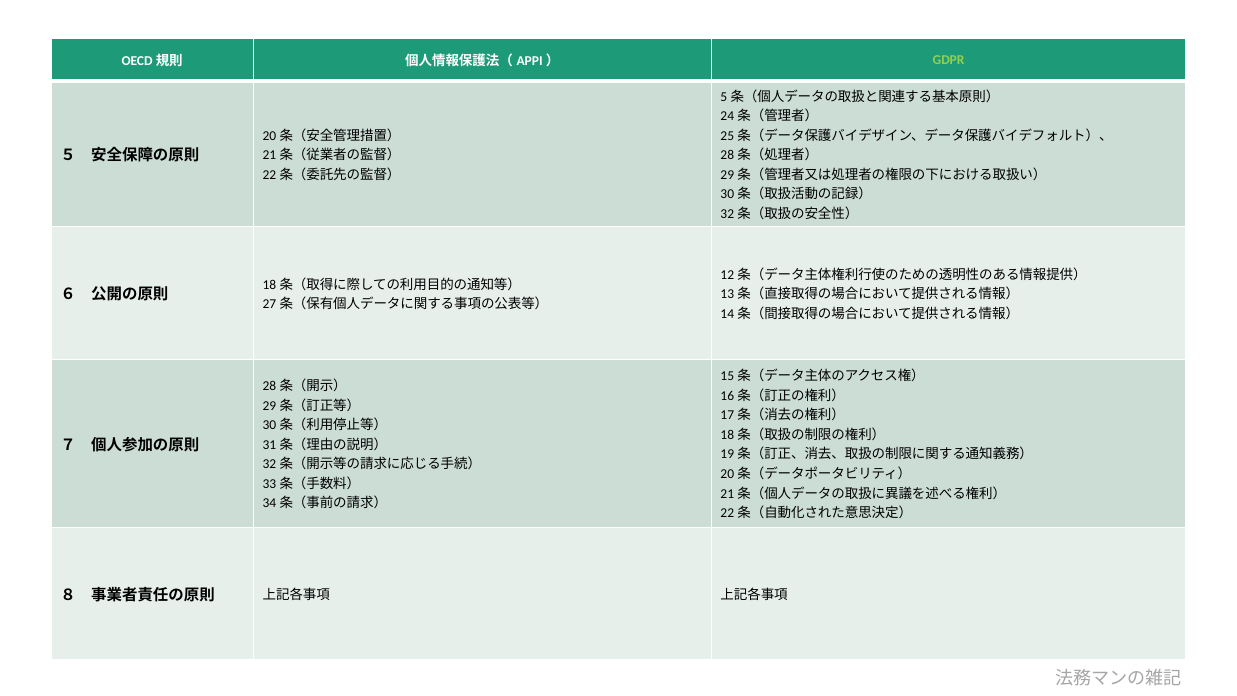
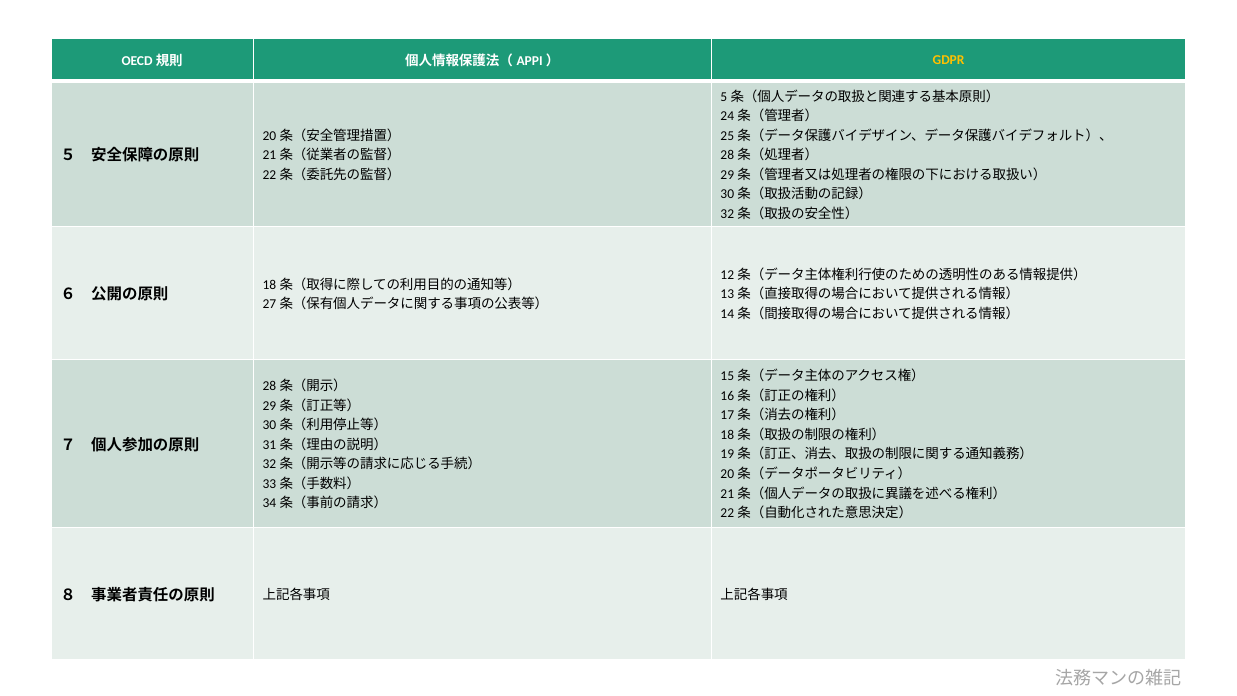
GDPR colour: light green -> yellow
